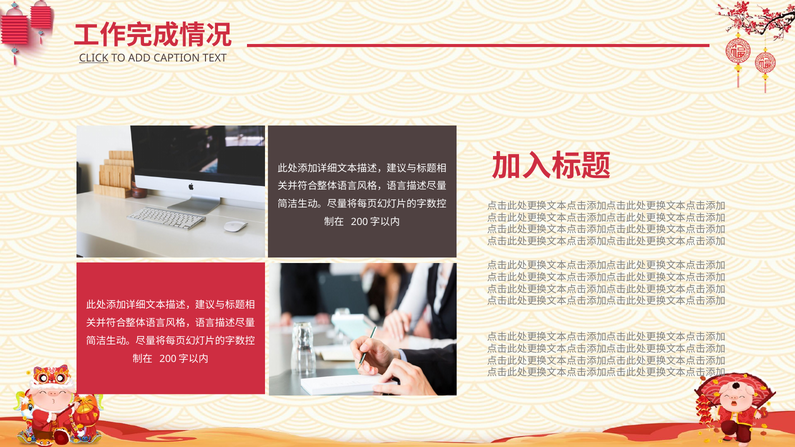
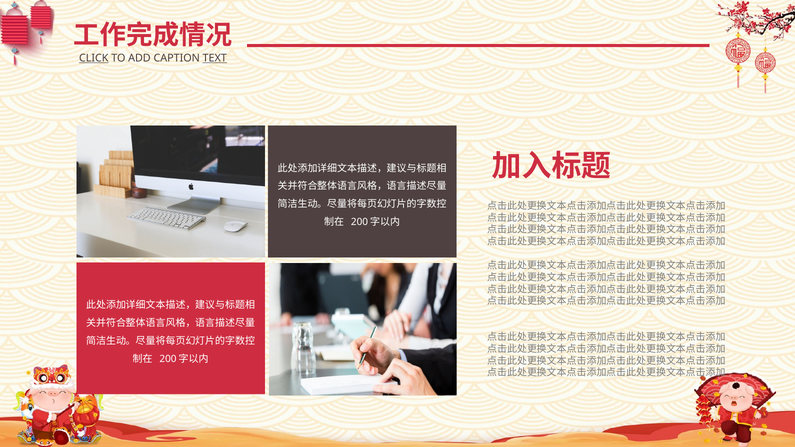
TEXT underline: none -> present
